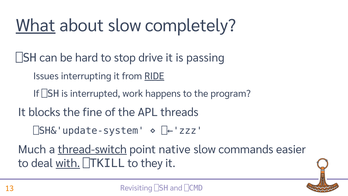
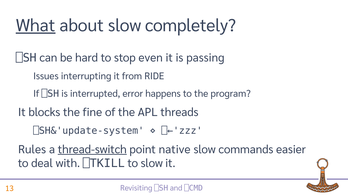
drive: drive -> even
RIDE underline: present -> none
work: work -> error
Much: Much -> Rules
with underline: present -> none
to they: they -> slow
